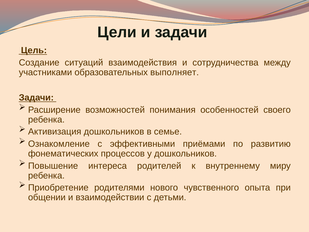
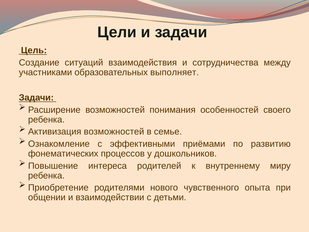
Активизация дошкольников: дошкольников -> возможностей
